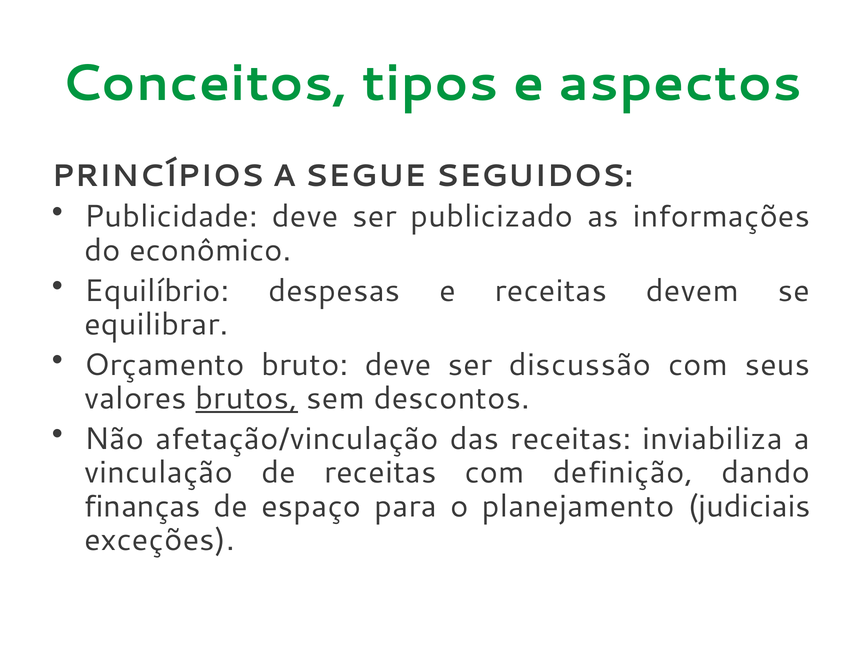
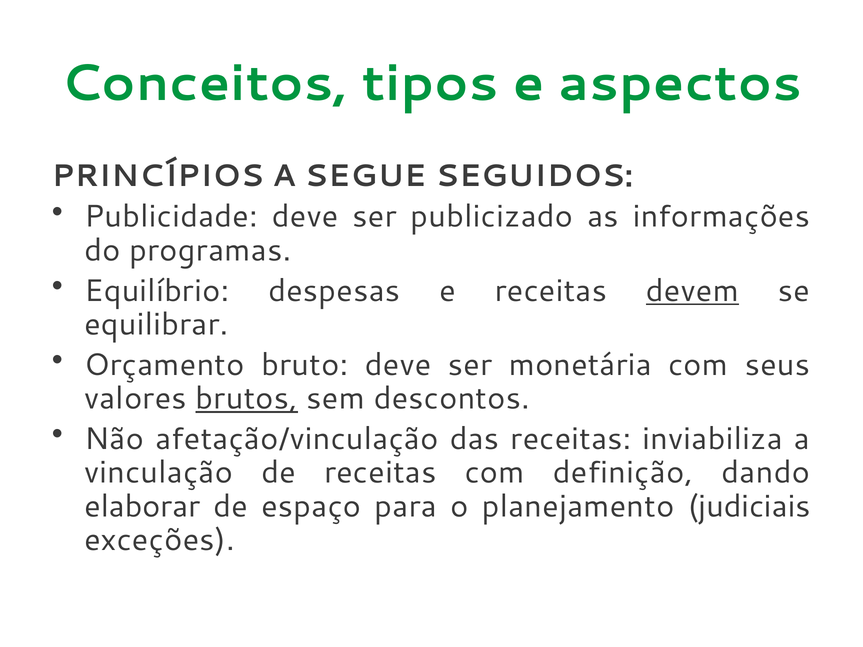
econômico: econômico -> programas
devem underline: none -> present
discussão: discussão -> monetária
finanças: finanças -> elaborar
